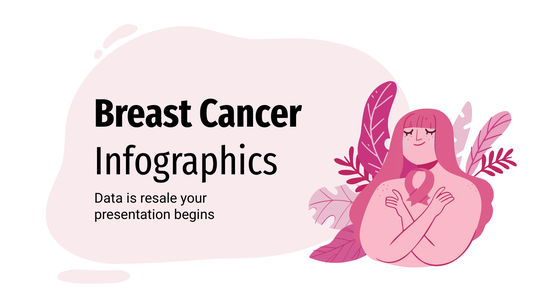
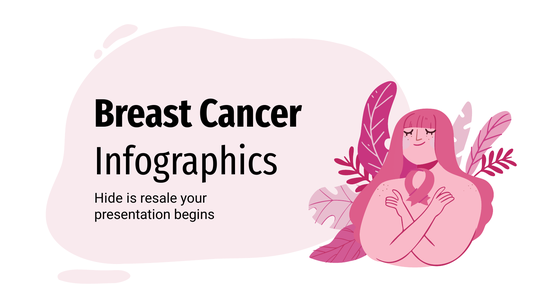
Data: Data -> Hide
